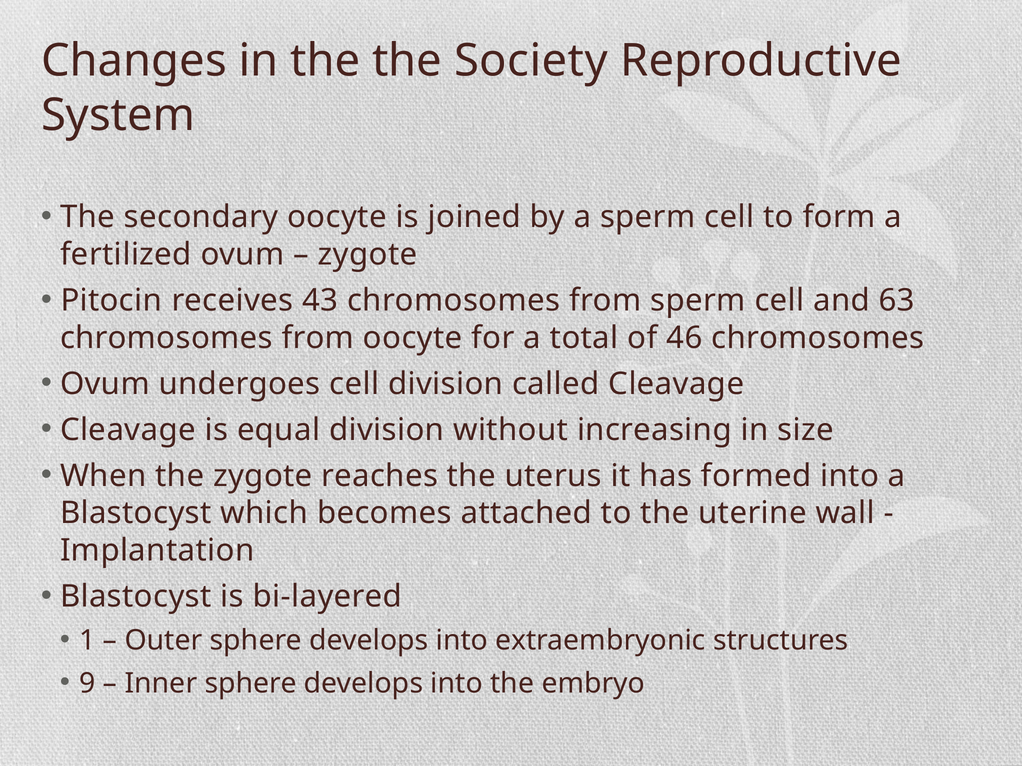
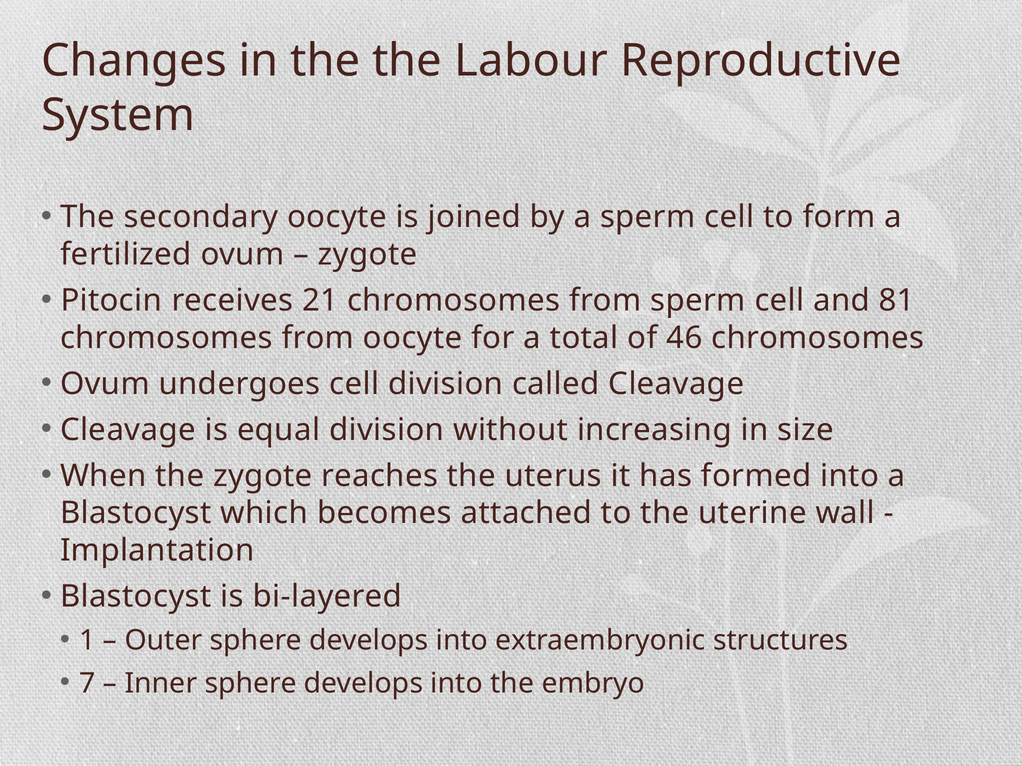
Society: Society -> Labour
43: 43 -> 21
63: 63 -> 81
9: 9 -> 7
